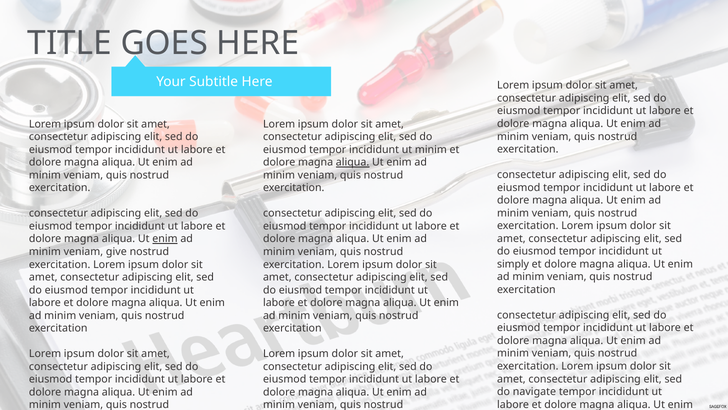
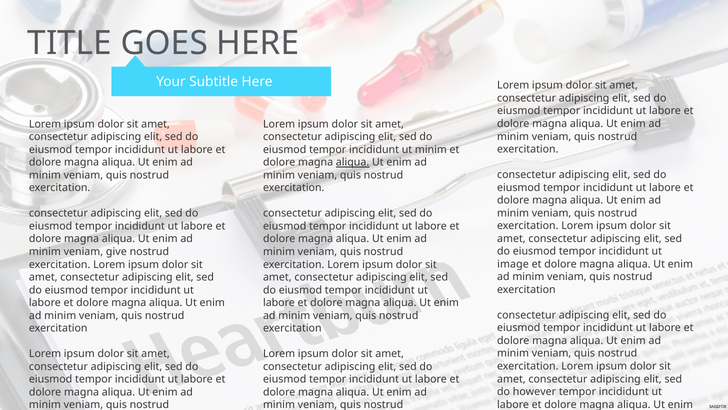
enim at (165, 239) underline: present -> none
simply: simply -> image
navigate: navigate -> however
